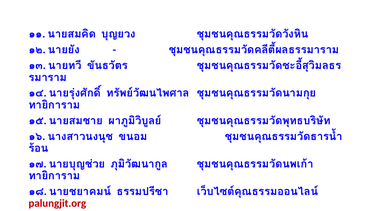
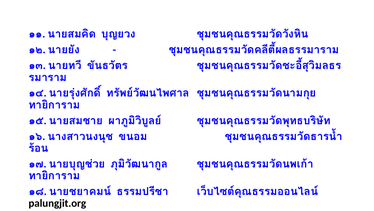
palungjit.org colour: red -> black
